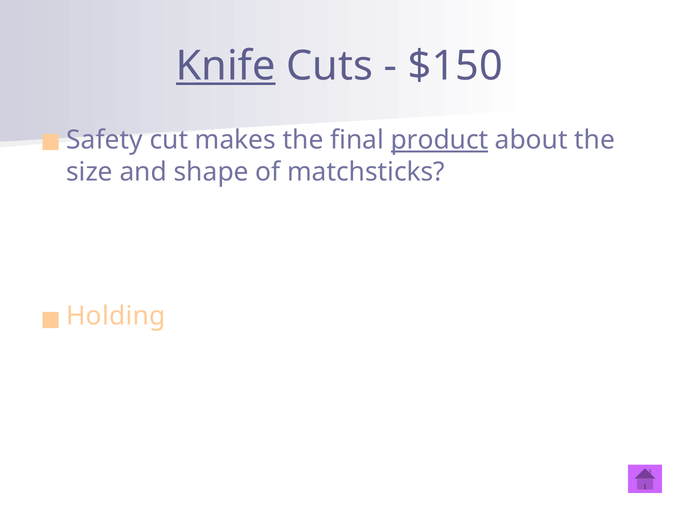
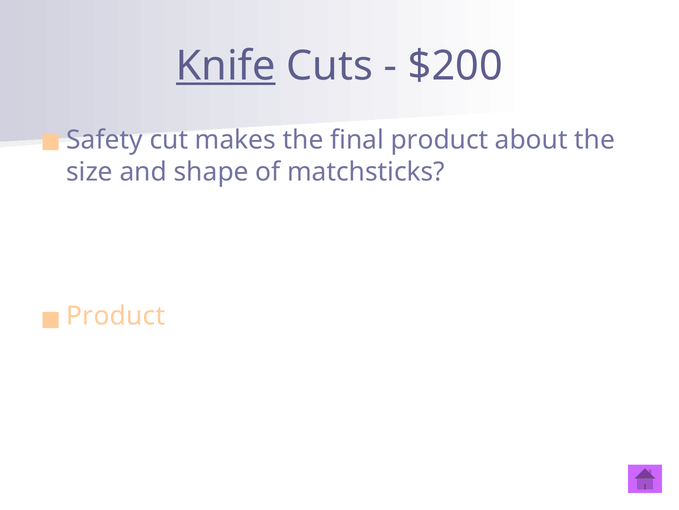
$150: $150 -> $200
product at (439, 140) underline: present -> none
Holding at (116, 315): Holding -> Product
